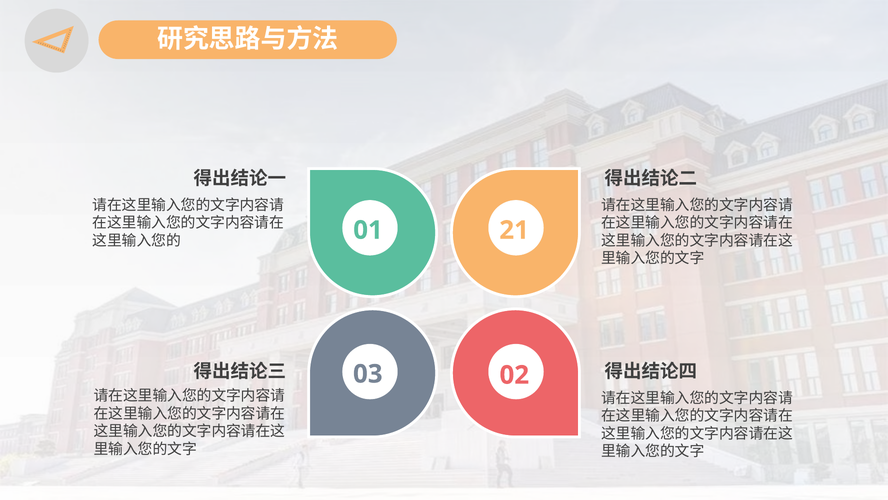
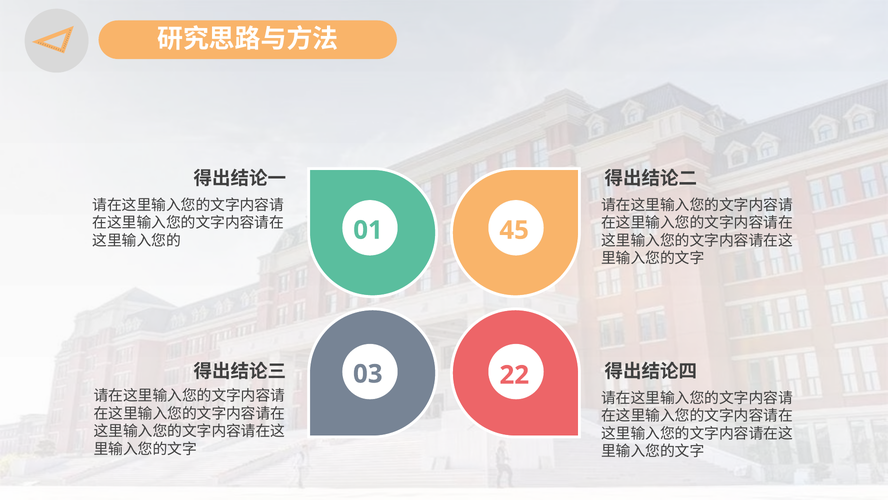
21: 21 -> 45
02: 02 -> 22
